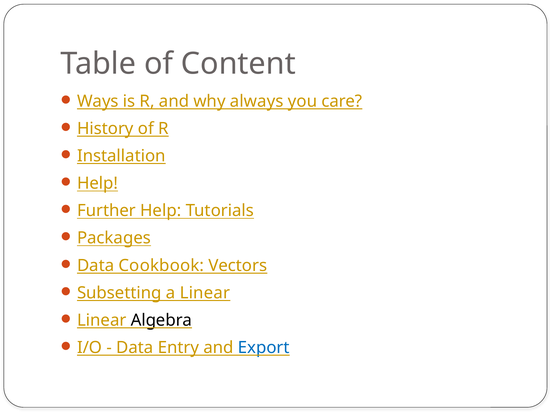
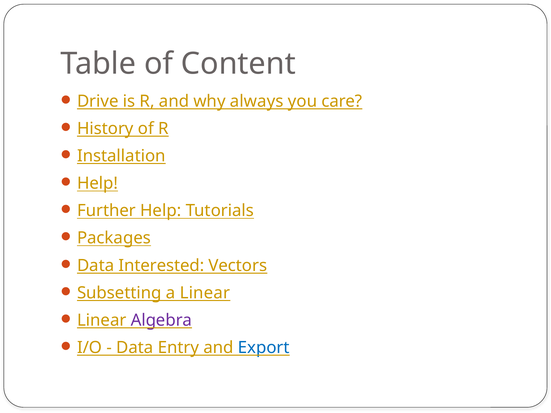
Ways: Ways -> Drive
Cookbook: Cookbook -> Interested
Algebra colour: black -> purple
